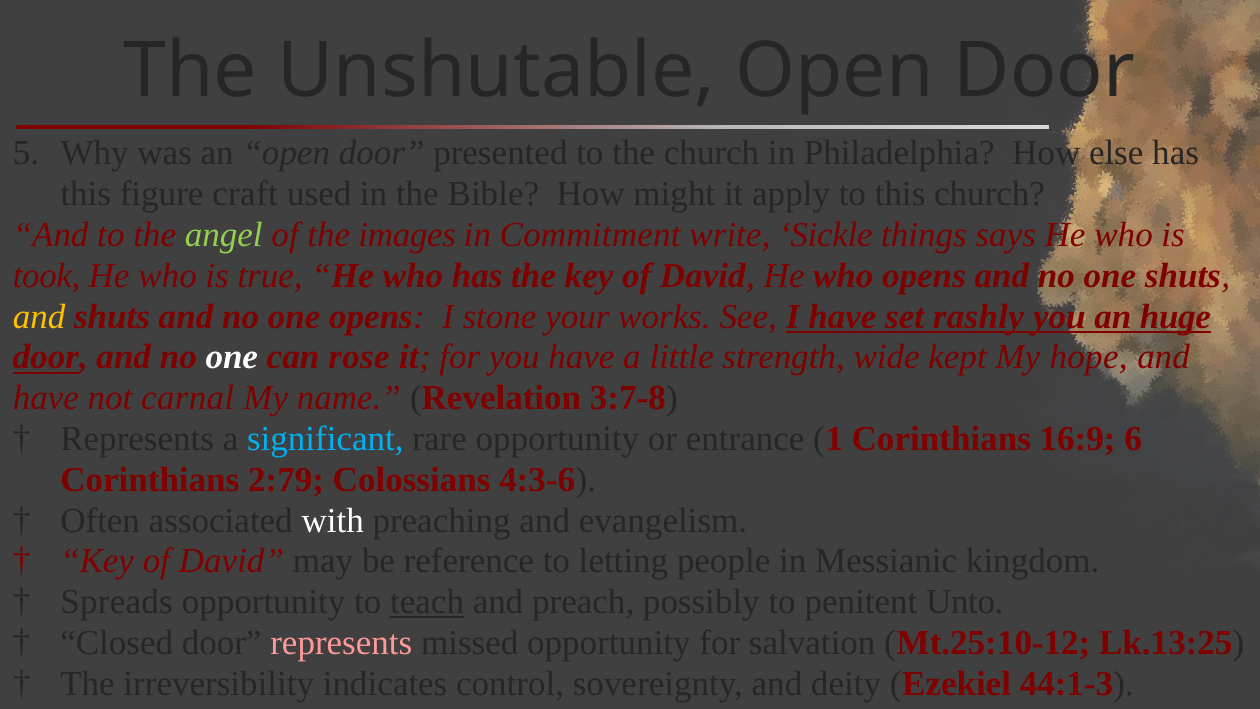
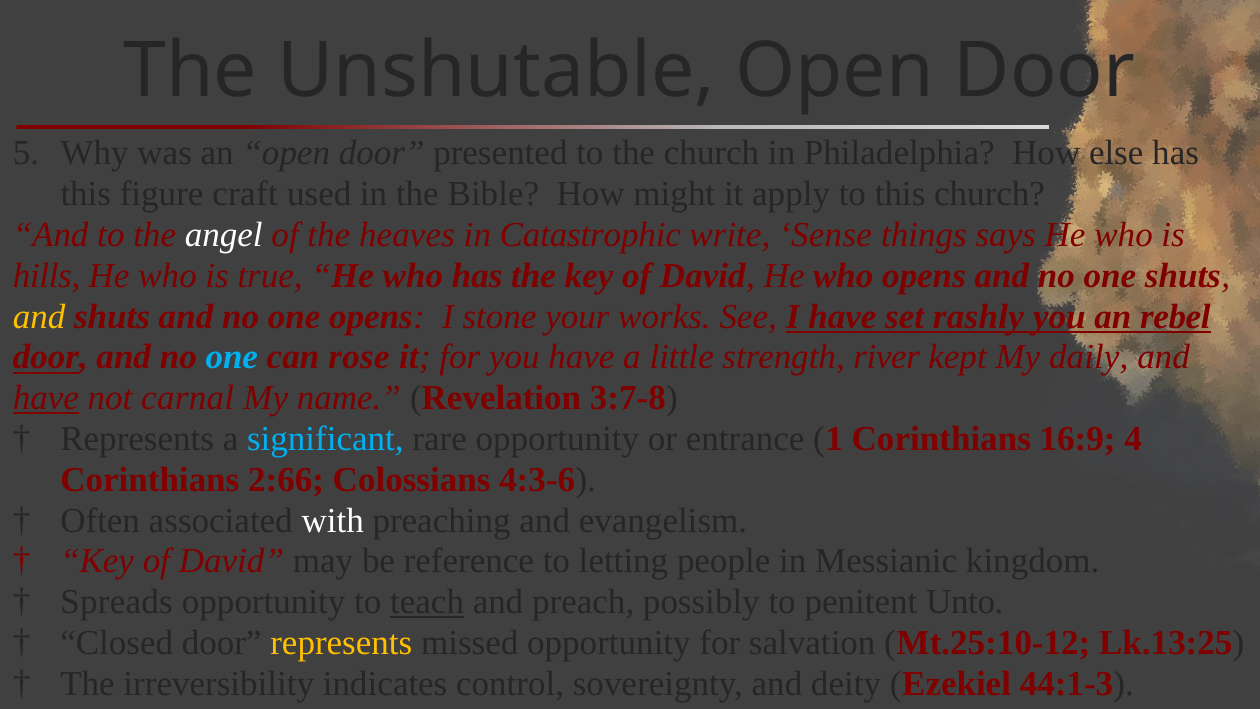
angel colour: light green -> white
images: images -> heaves
Commitment: Commitment -> Catastrophic
Sickle: Sickle -> Sense
took: took -> hills
huge: huge -> rebel
one at (232, 357) colour: white -> light blue
wide: wide -> river
hope: hope -> daily
have at (46, 398) underline: none -> present
6: 6 -> 4
2:79: 2:79 -> 2:66
represents at (341, 643) colour: pink -> yellow
